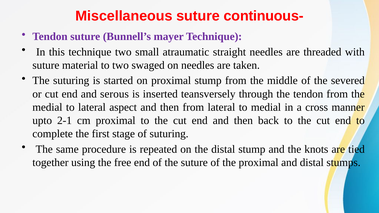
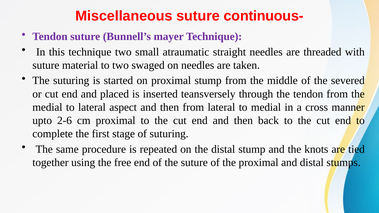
serous: serous -> placed
2-1: 2-1 -> 2-6
